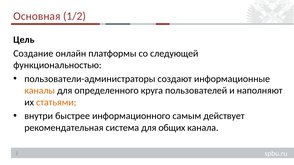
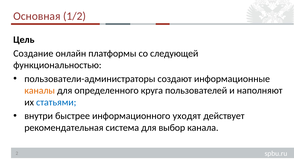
статьями colour: orange -> blue
самым: самым -> уходят
общих: общих -> выбор
